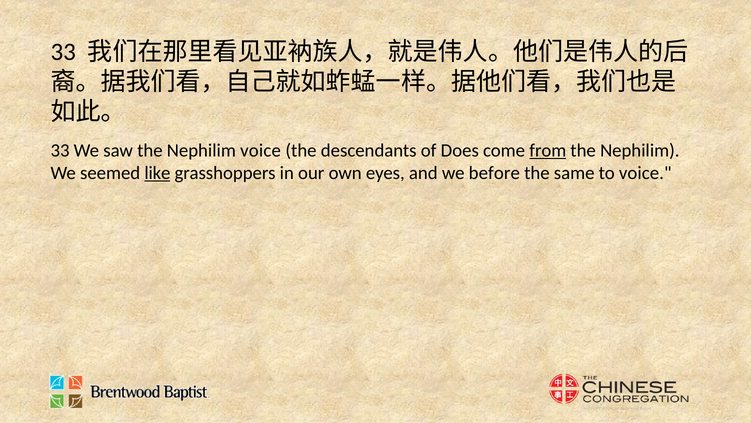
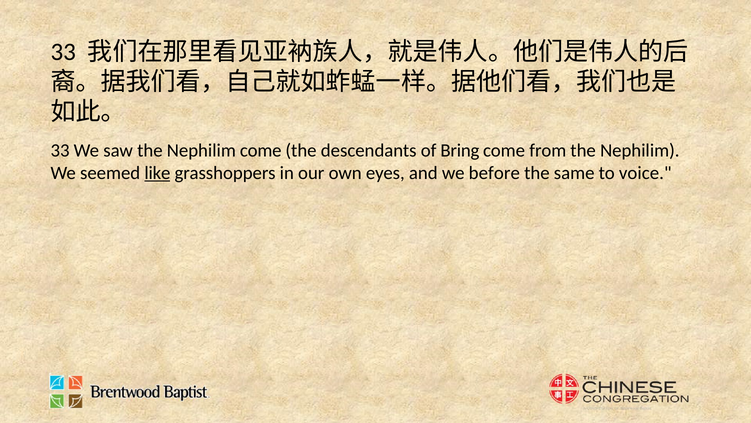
Nephilim voice: voice -> come
Does: Does -> Bring
from underline: present -> none
